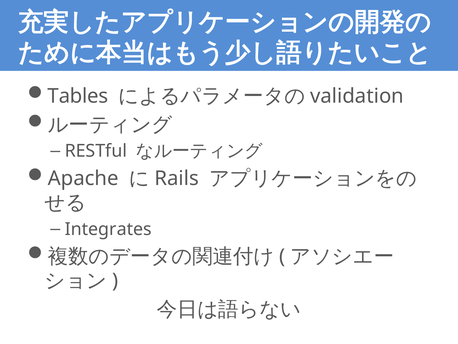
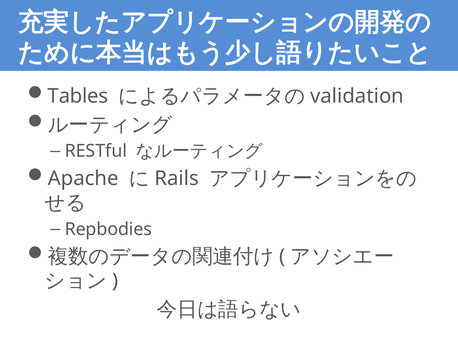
Integrates: Integrates -> Repbodies
